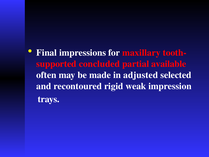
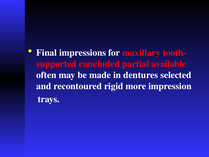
adjusted: adjusted -> dentures
weak: weak -> more
